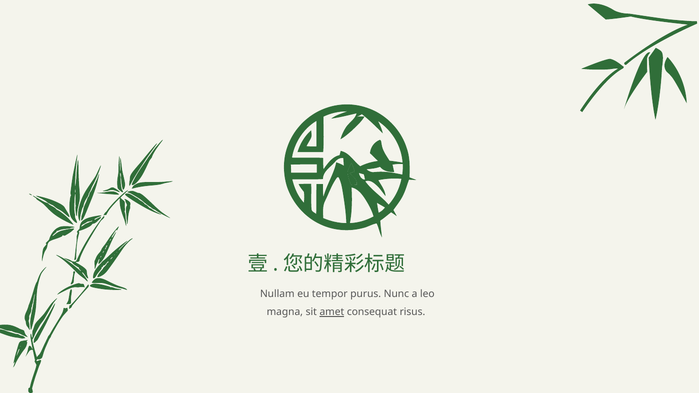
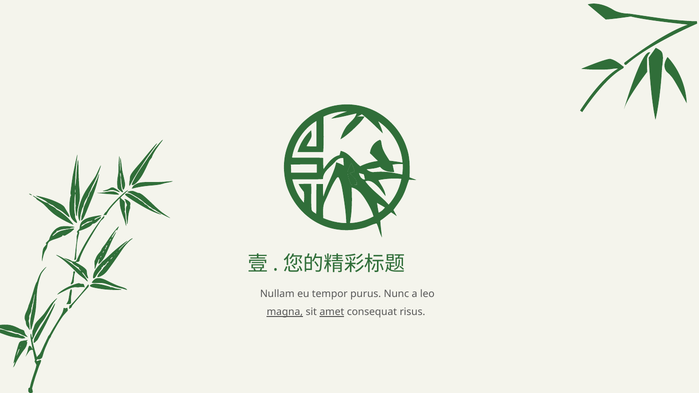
magna underline: none -> present
